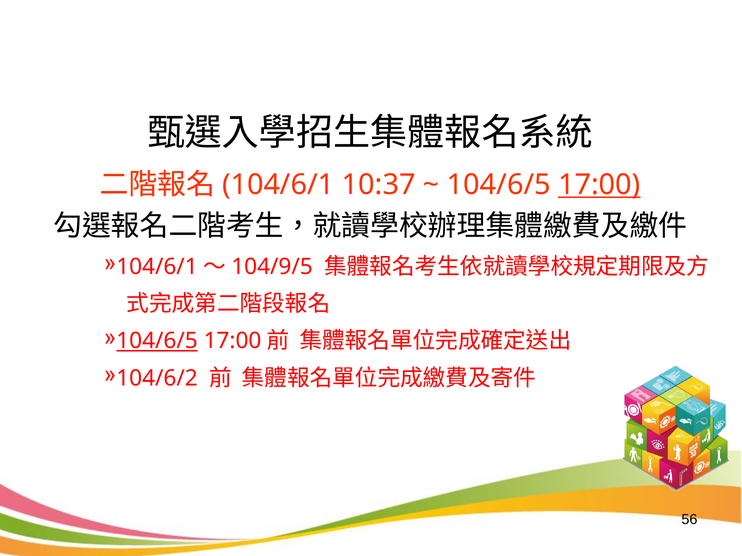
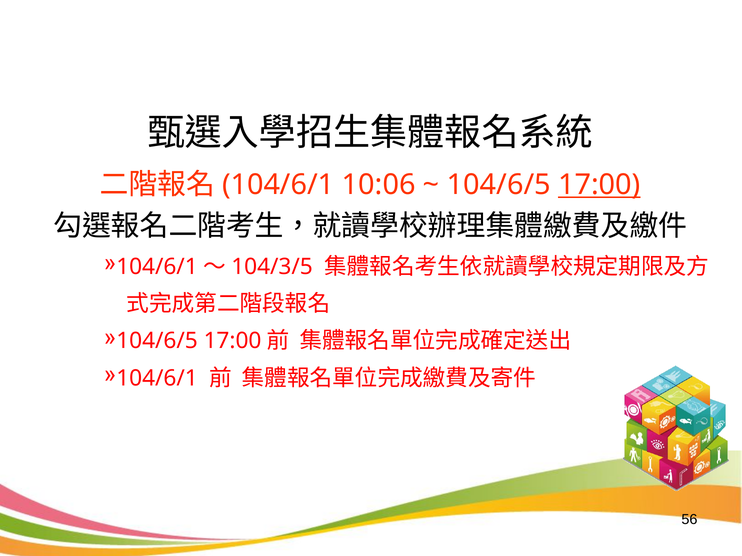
10:37: 10:37 -> 10:06
104/9/5: 104/9/5 -> 104/3/5
104/6/5 at (157, 341) underline: present -> none
104/6/2 at (157, 378): 104/6/2 -> 104/6/1
